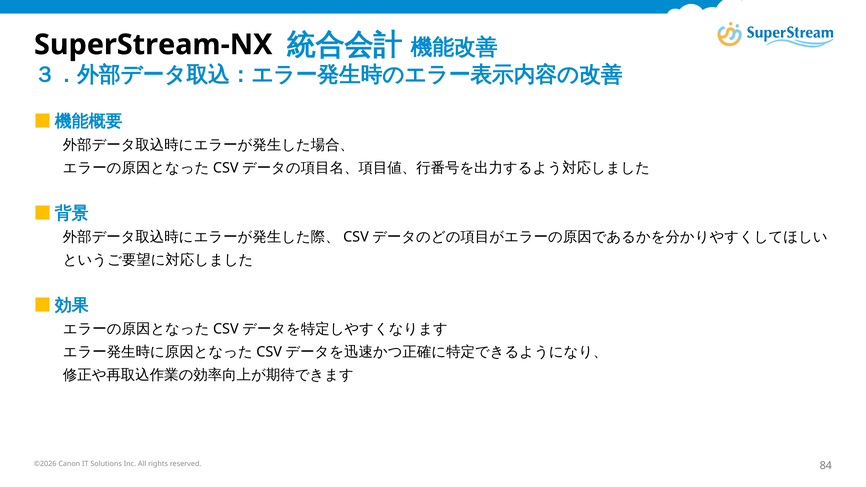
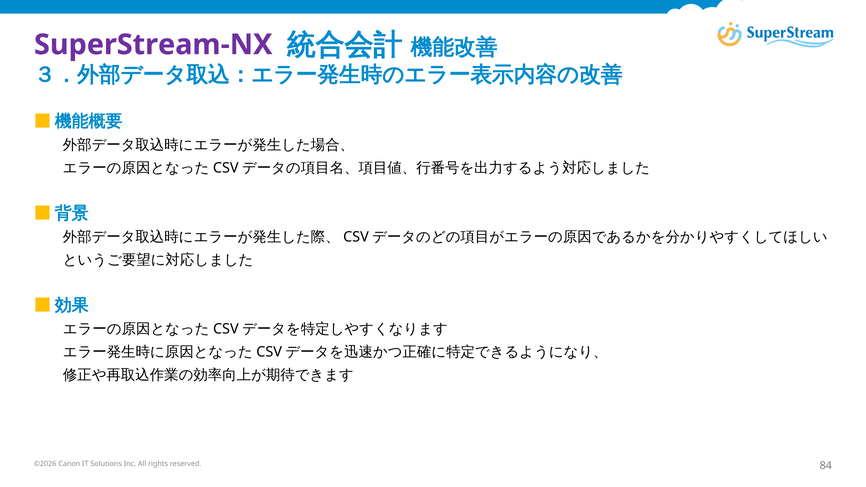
SuperStream-NX colour: black -> purple
